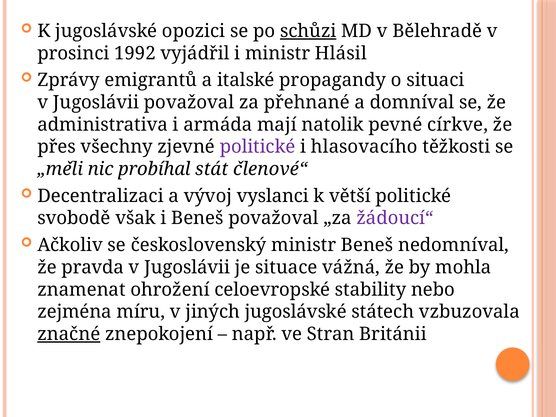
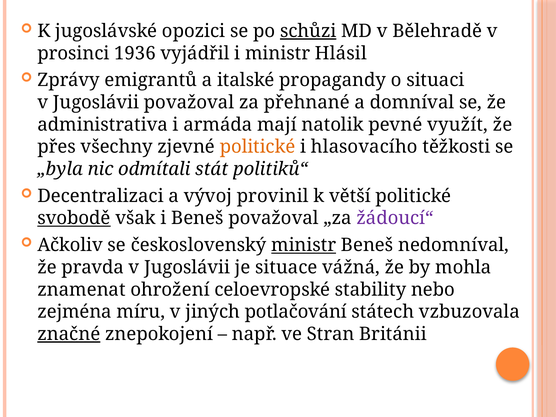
1992: 1992 -> 1936
církve: církve -> využít
politické at (258, 147) colour: purple -> orange
„měli: „měli -> „byla
probíhal: probíhal -> odmítali
členové“: členové“ -> politiků“
vyslanci: vyslanci -> provinil
svobodě underline: none -> present
ministr at (304, 245) underline: none -> present
jiných jugoslávské: jugoslávské -> potlačování
